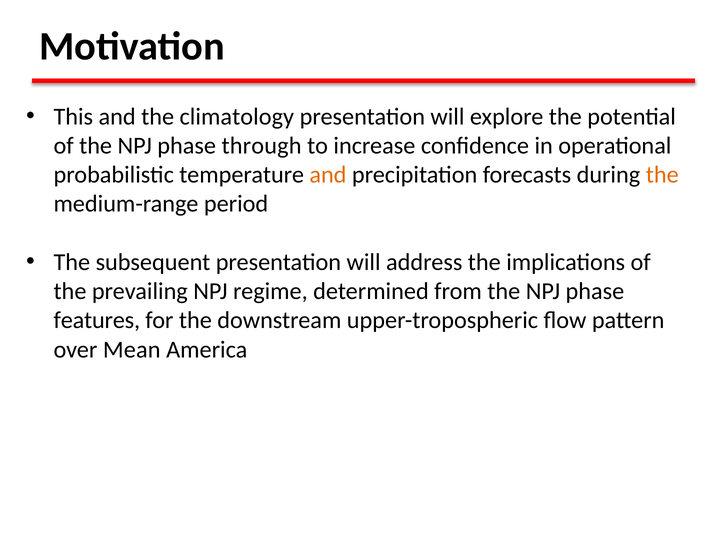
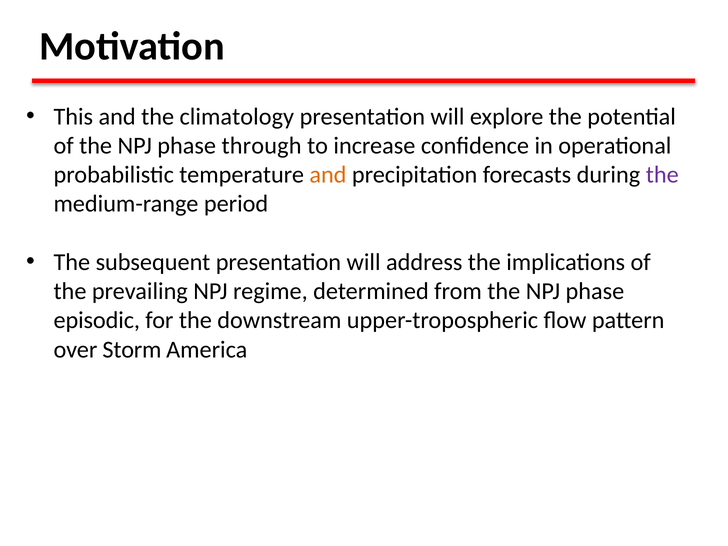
the at (662, 175) colour: orange -> purple
features: features -> episodic
Mean: Mean -> Storm
